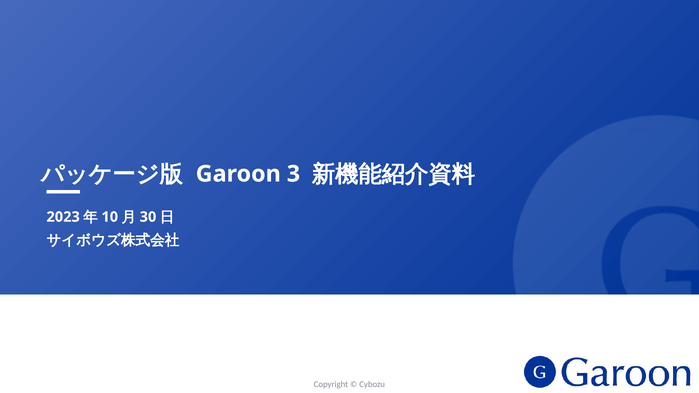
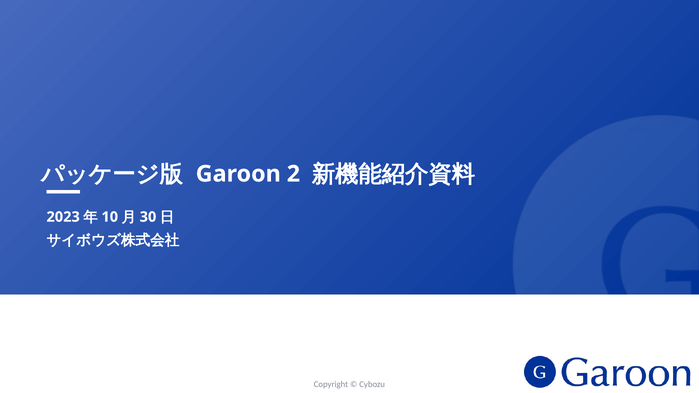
3: 3 -> 2
